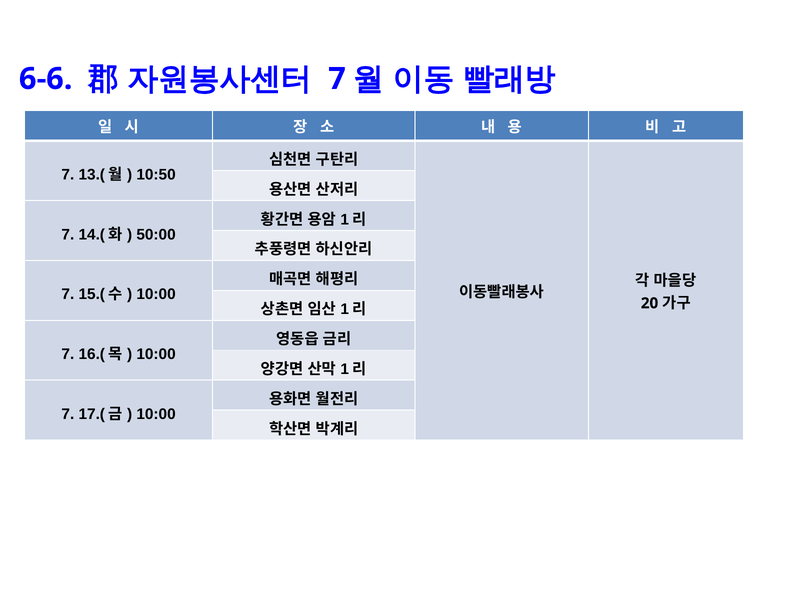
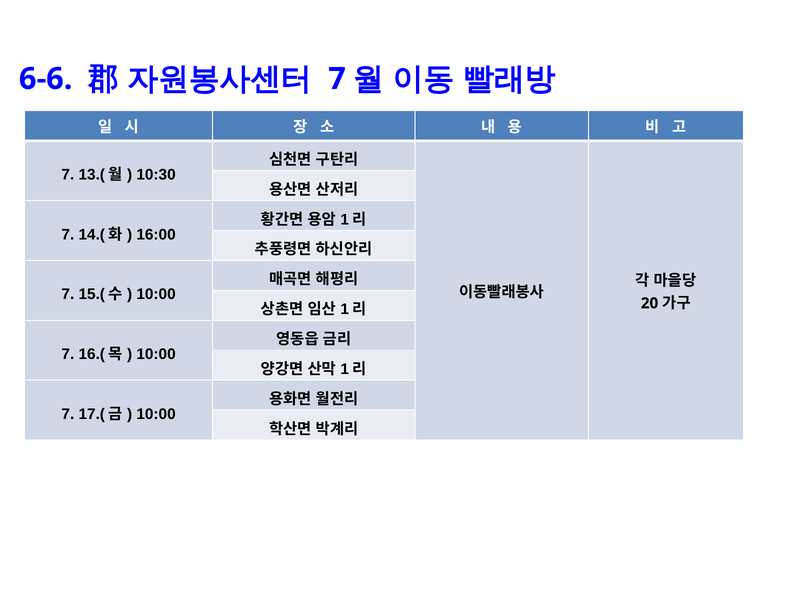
10:50: 10:50 -> 10:30
50:00: 50:00 -> 16:00
